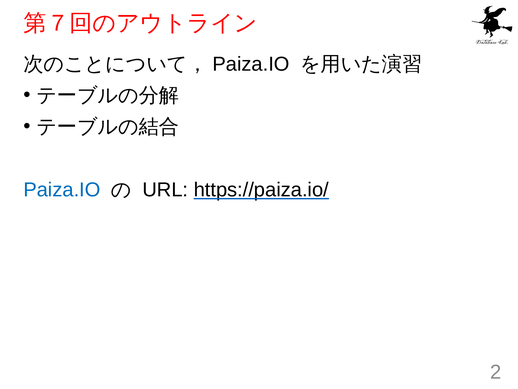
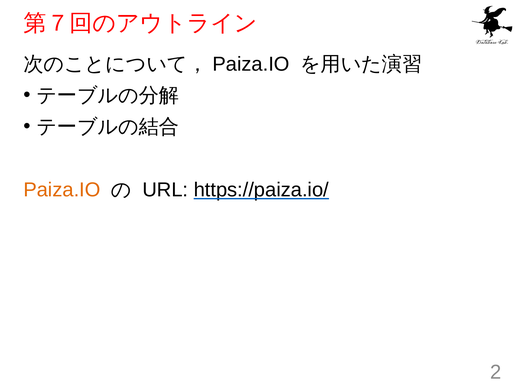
Paiza.IO at (62, 190) colour: blue -> orange
